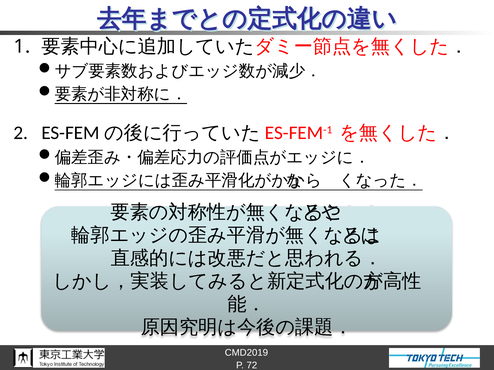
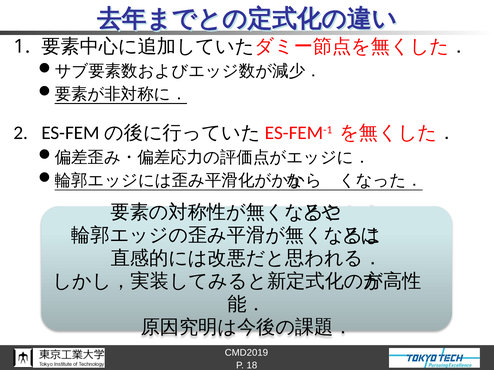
72: 72 -> 18
